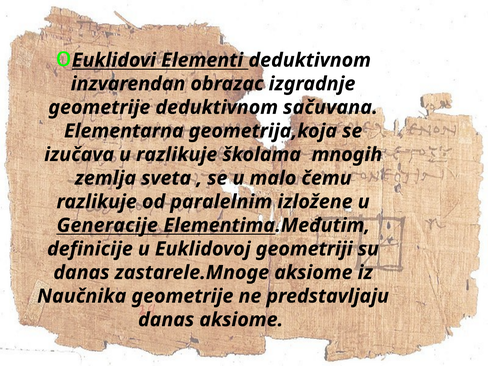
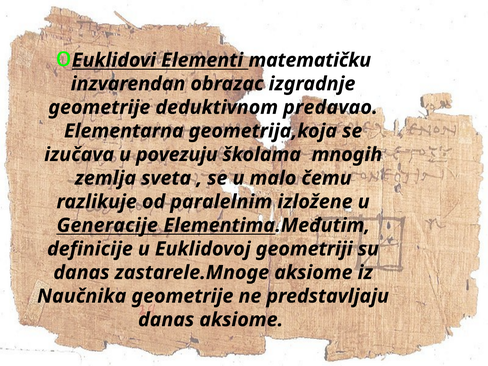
Elementi deduktivnom: deduktivnom -> matematičku
sačuvana: sačuvana -> predavao
u razlikuje: razlikuje -> povezuju
